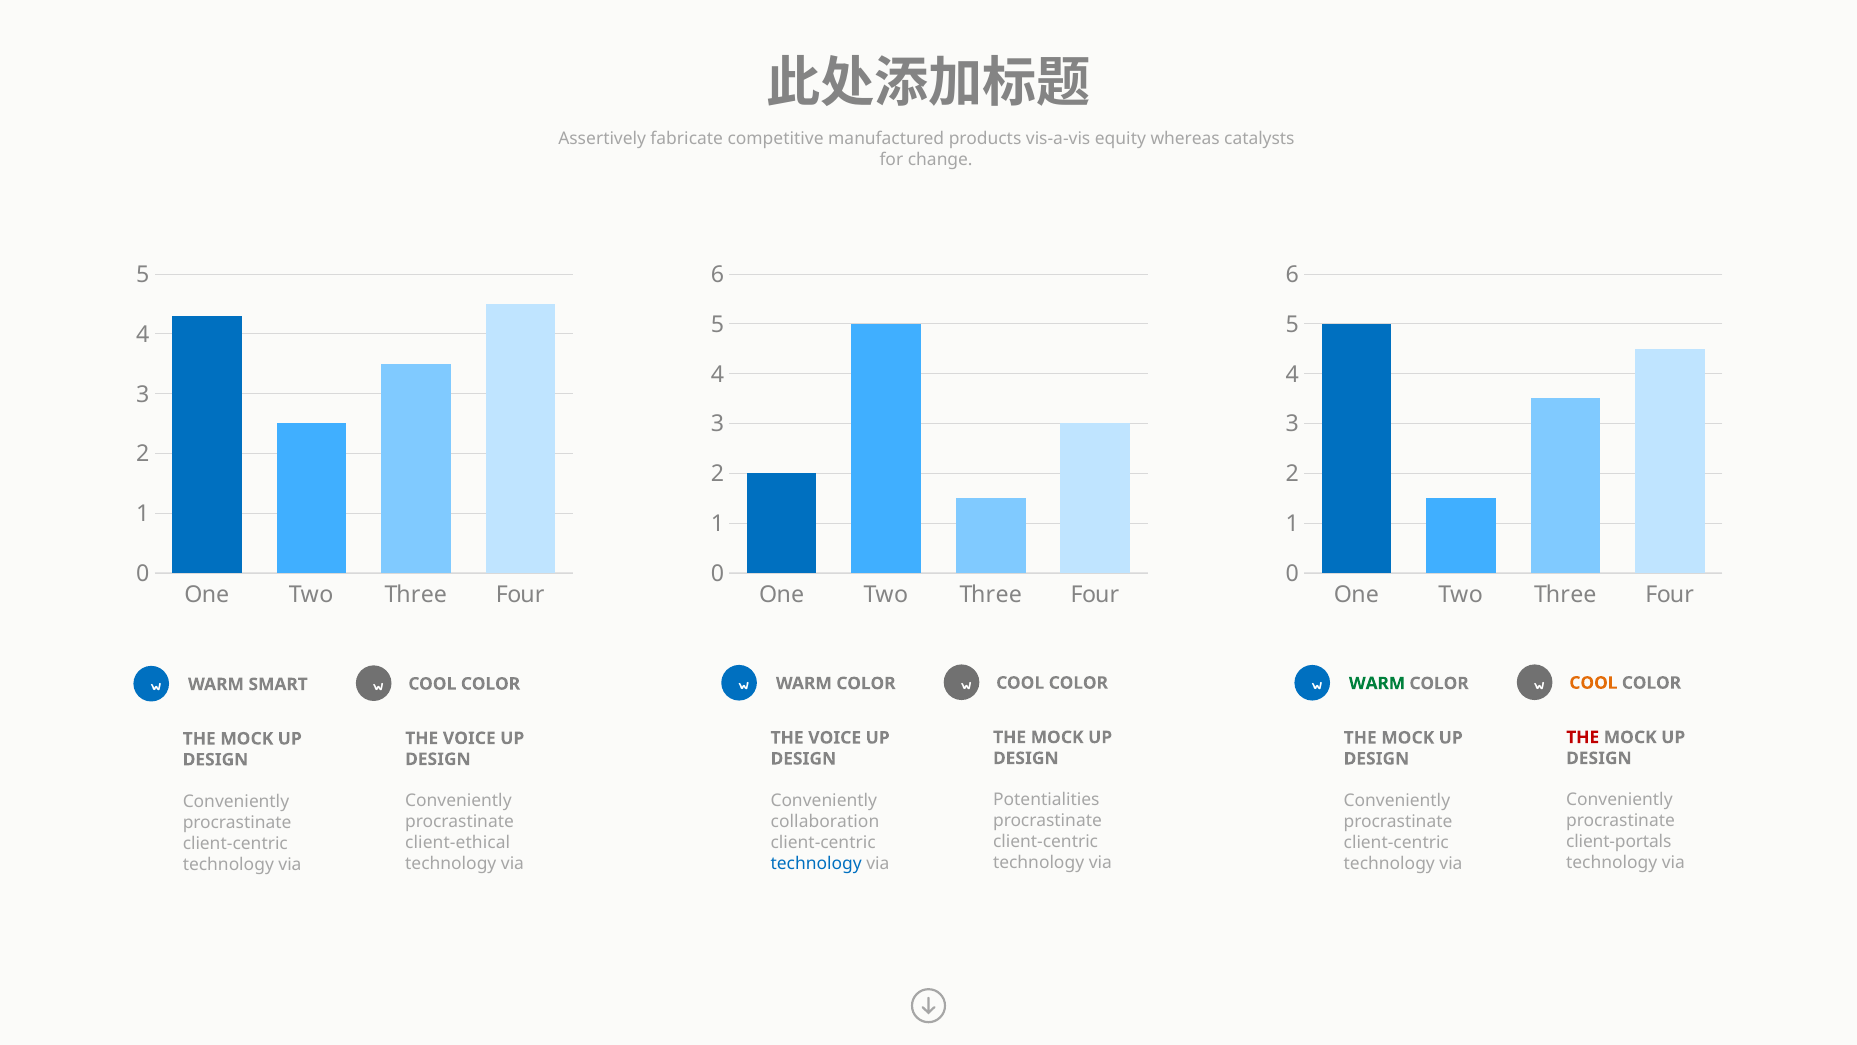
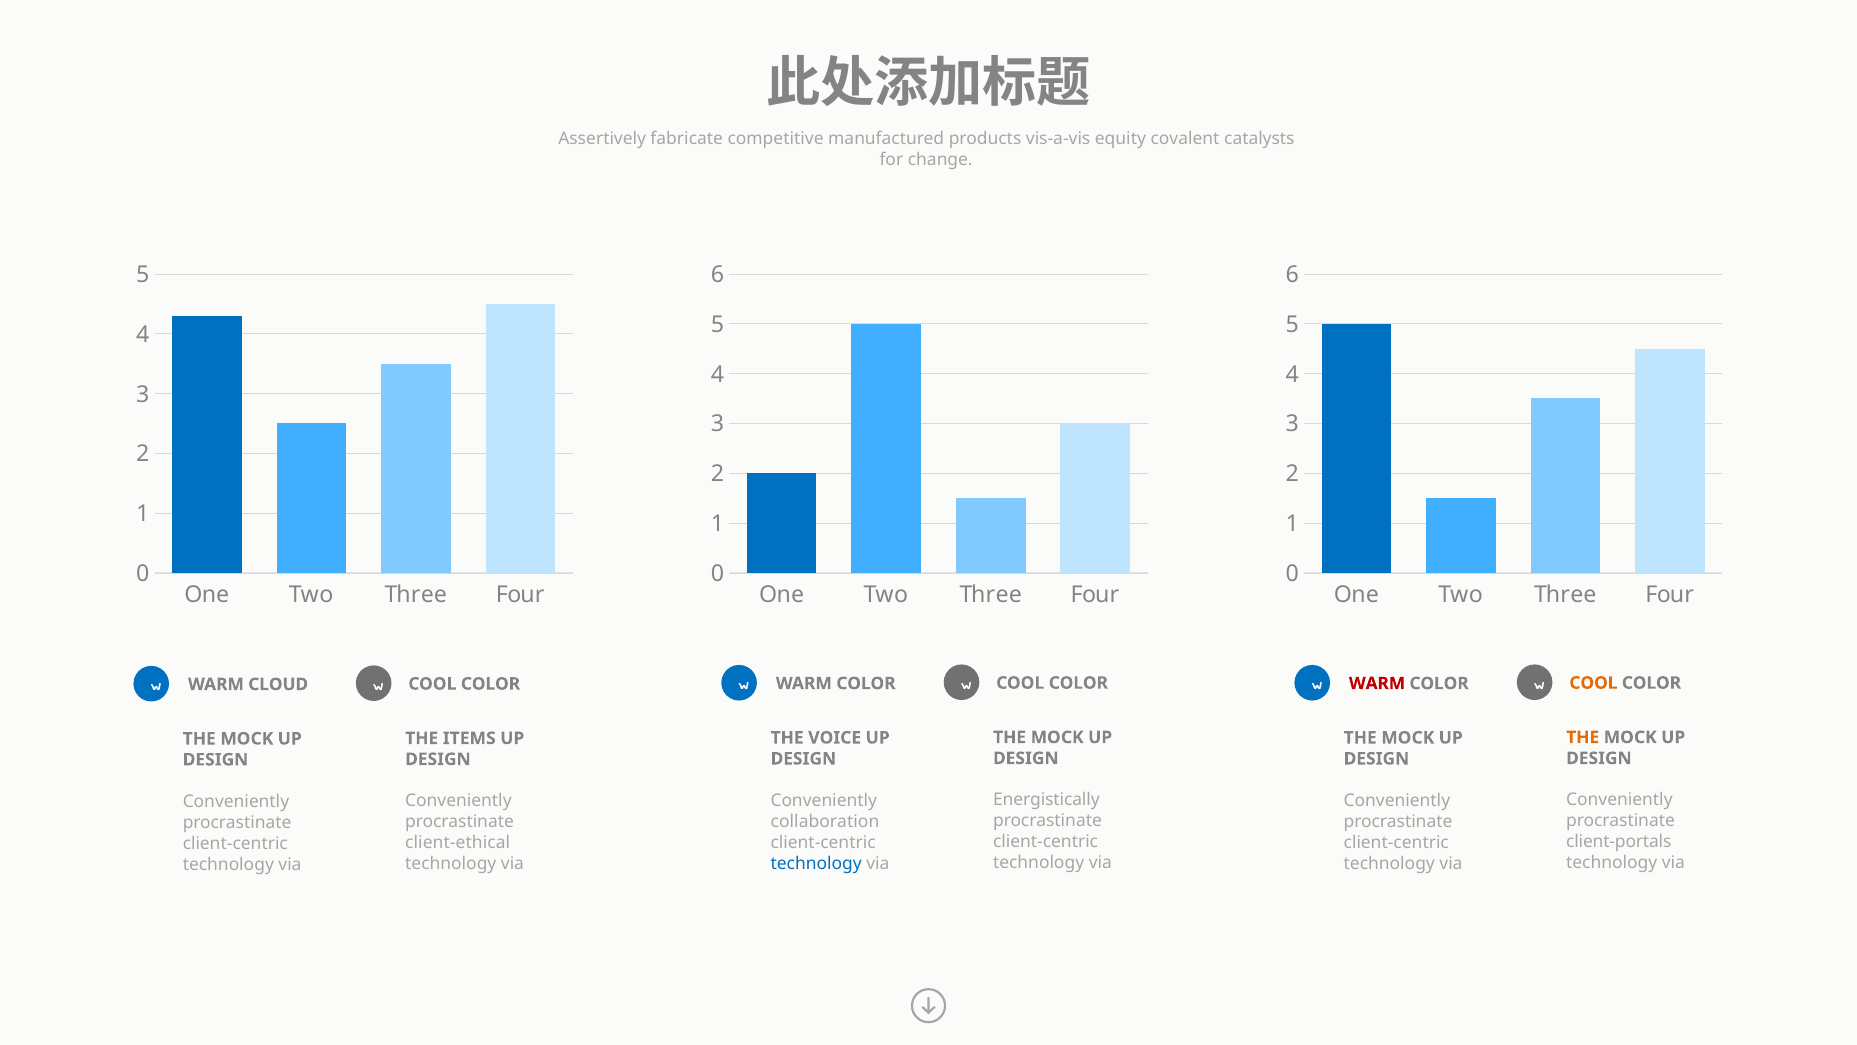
whereas: whereas -> covalent
WARM at (1377, 683) colour: green -> red
SMART: SMART -> CLOUD
THE at (1583, 737) colour: red -> orange
VOICE at (469, 738): VOICE -> ITEMS
Potentialities: Potentialities -> Energistically
